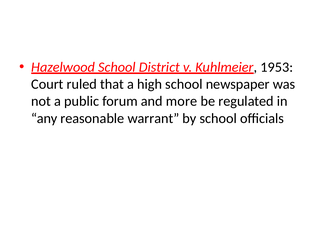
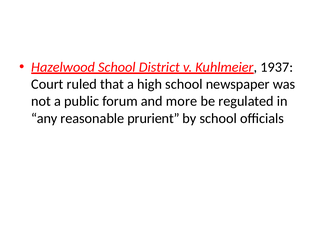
1953: 1953 -> 1937
warrant: warrant -> prurient
